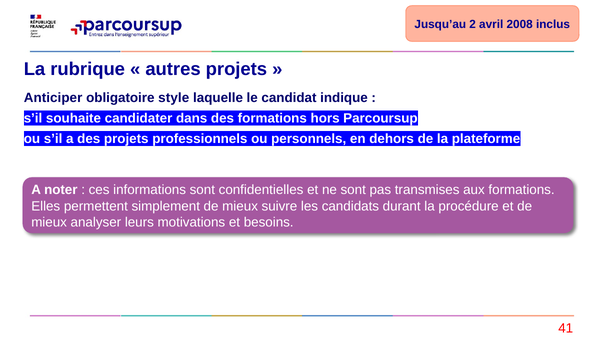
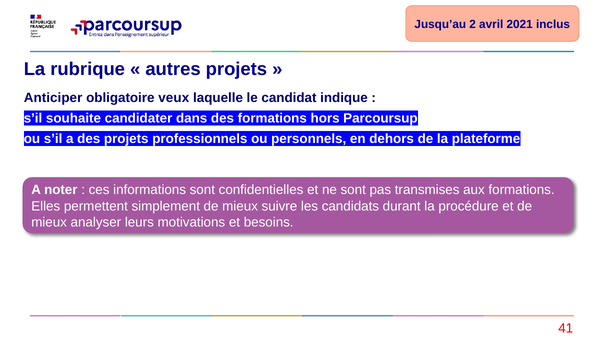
2008: 2008 -> 2021
style: style -> veux
